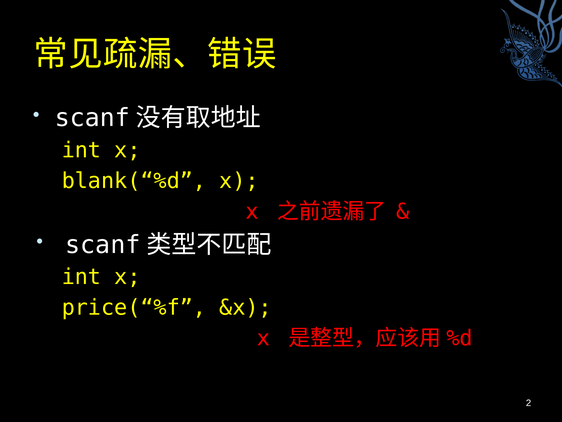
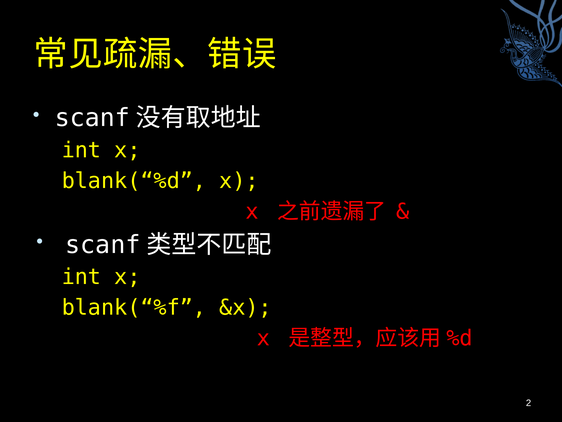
price(“%f: price(“%f -> blank(“%f
